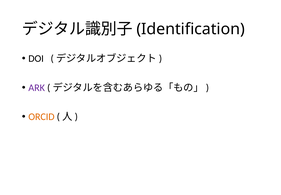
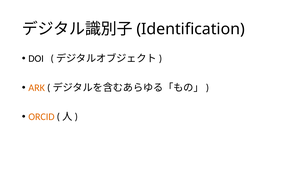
ARK colour: purple -> orange
